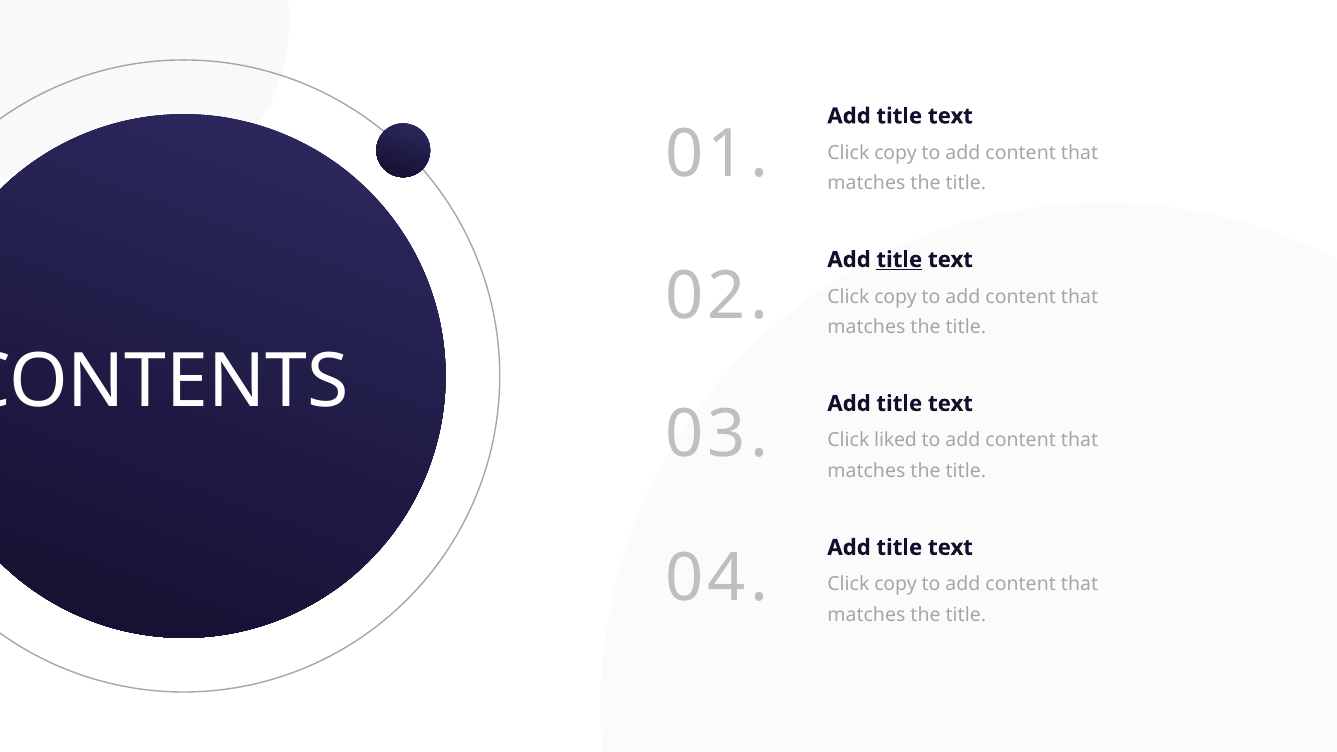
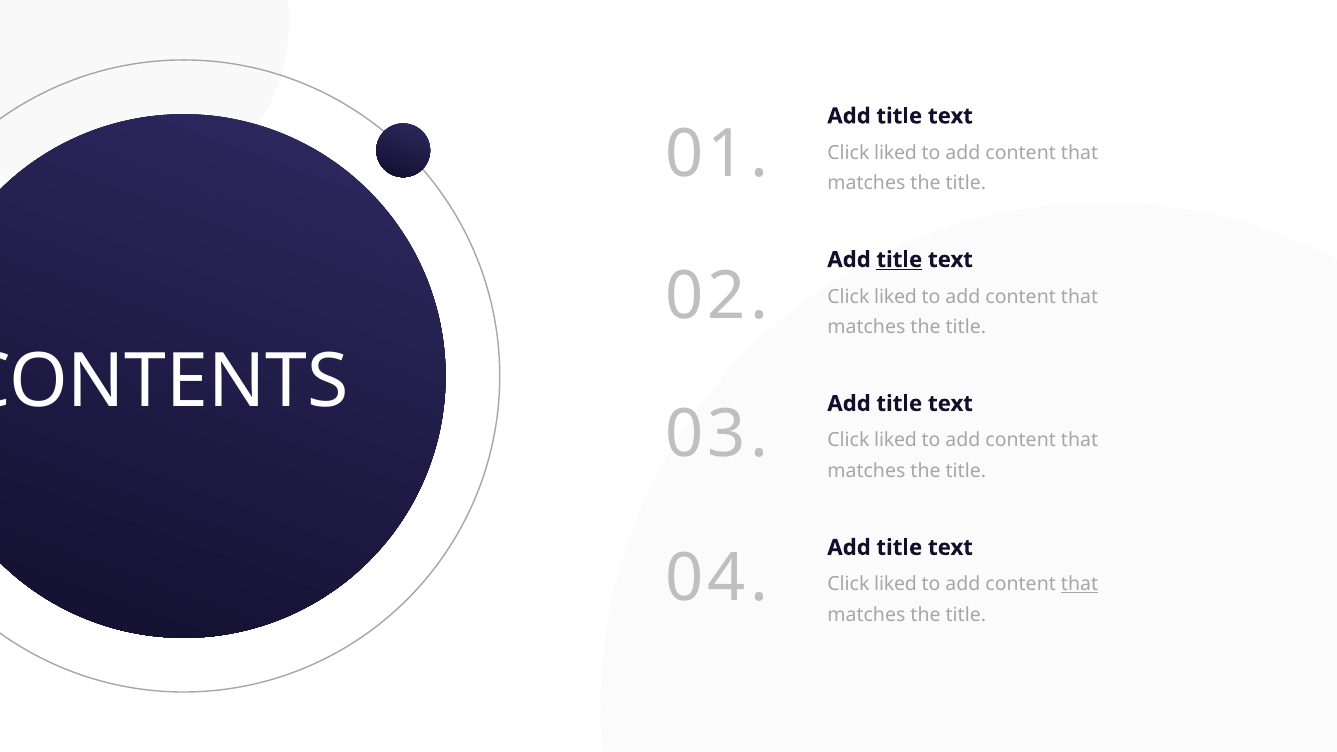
copy at (896, 153): copy -> liked
copy at (896, 297): copy -> liked
copy at (896, 585): copy -> liked
that at (1080, 585) underline: none -> present
